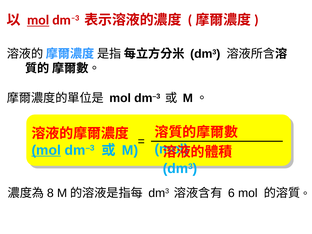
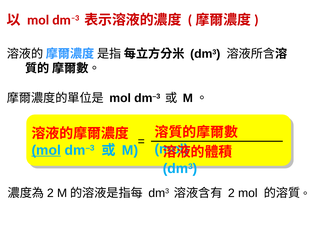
mol at (38, 20) underline: present -> none
8 at (50, 193): 8 -> 2
6 at (231, 193): 6 -> 2
